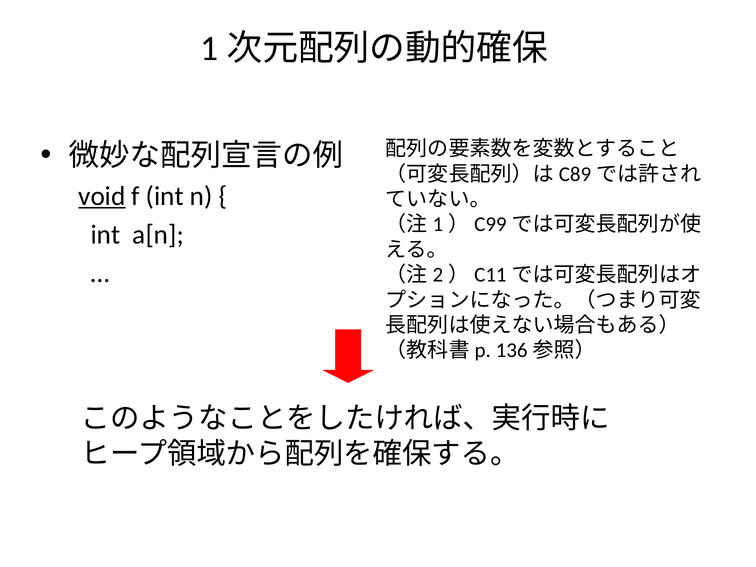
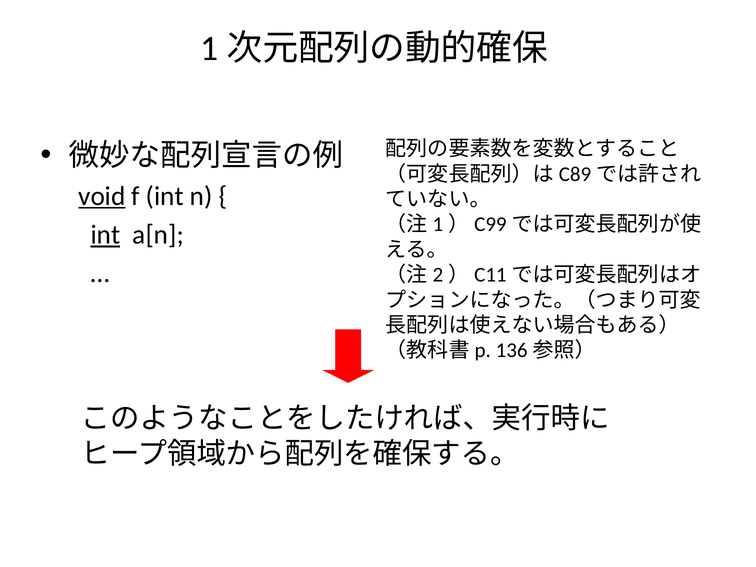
int at (105, 235) underline: none -> present
